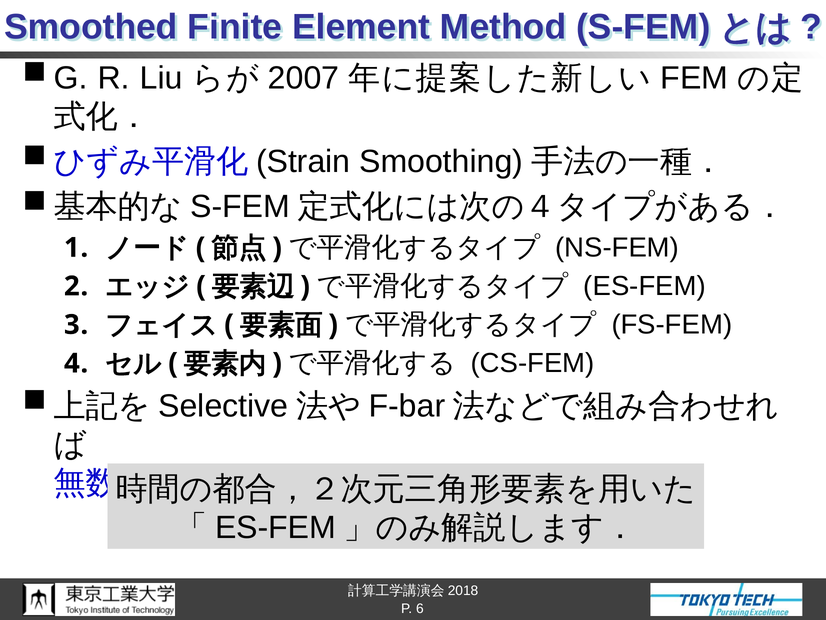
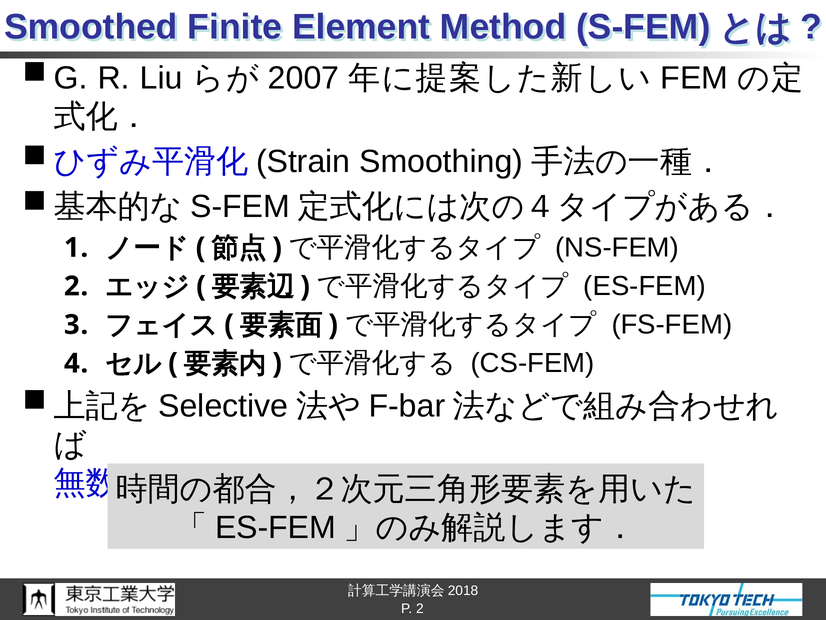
P 6: 6 -> 2
